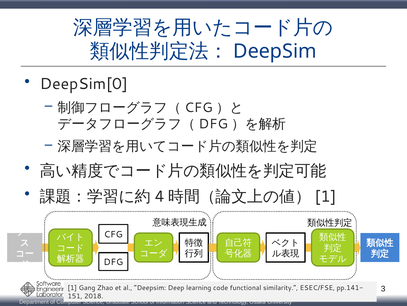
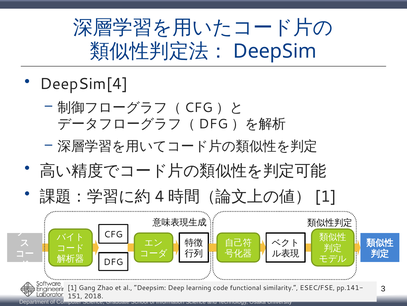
DeepSim[0: DeepSim[0 -> DeepSim[4
